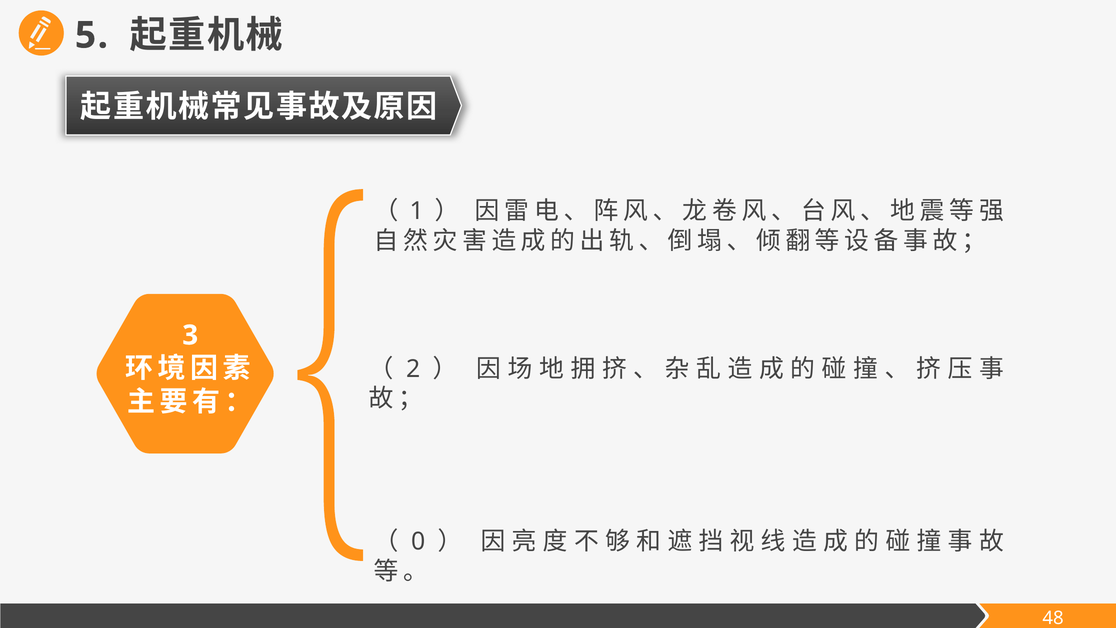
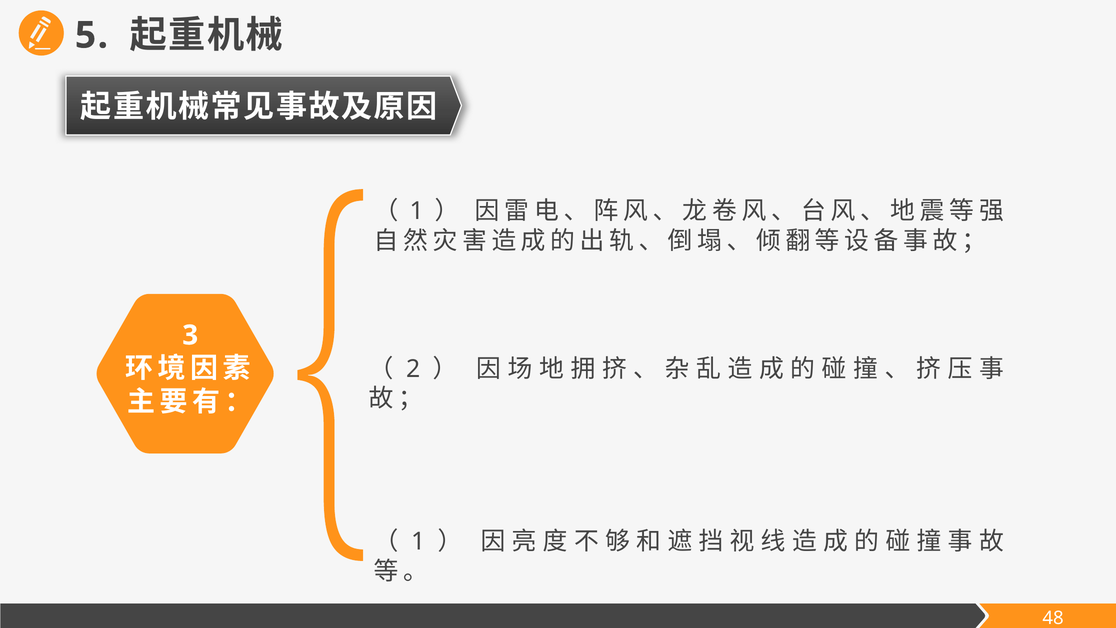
0 at (418, 542): 0 -> 1
